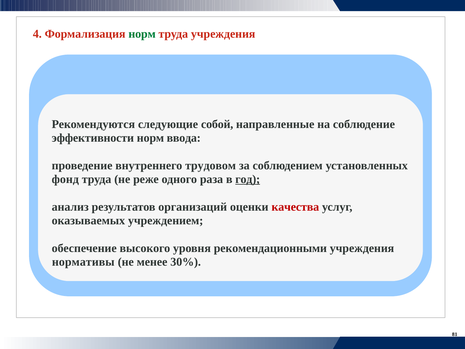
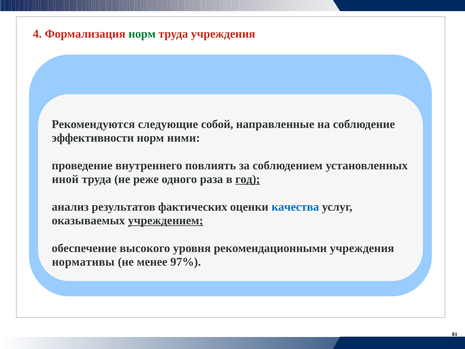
ввода: ввода -> ними
трудовом: трудовом -> повлиять
фонд: фонд -> иной
организаций: организаций -> фактических
качества colour: red -> blue
учреждением underline: none -> present
30%: 30% -> 97%
